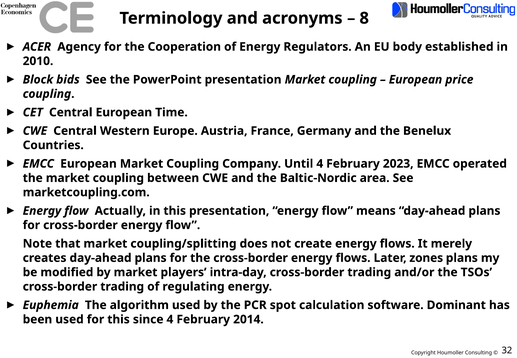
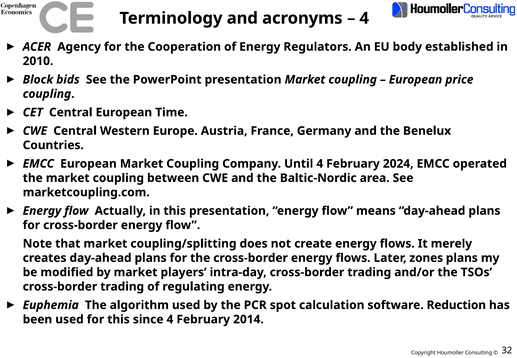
8 at (364, 18): 8 -> 4
2023: 2023 -> 2024
Dominant: Dominant -> Reduction
